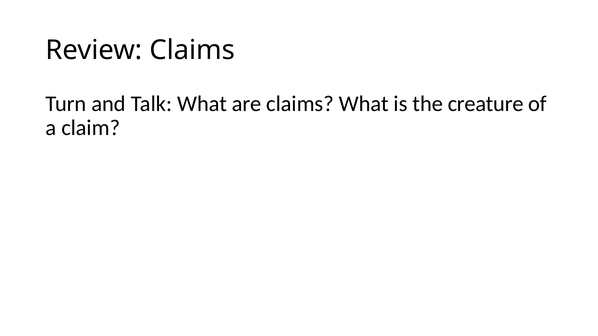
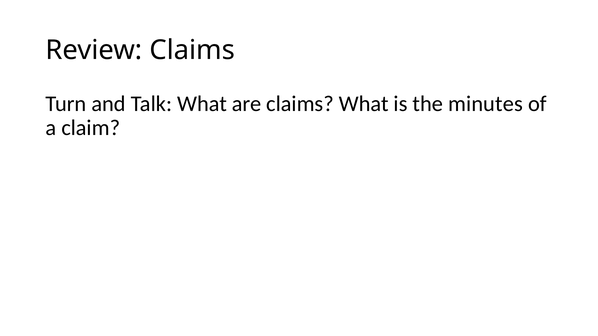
creature: creature -> minutes
